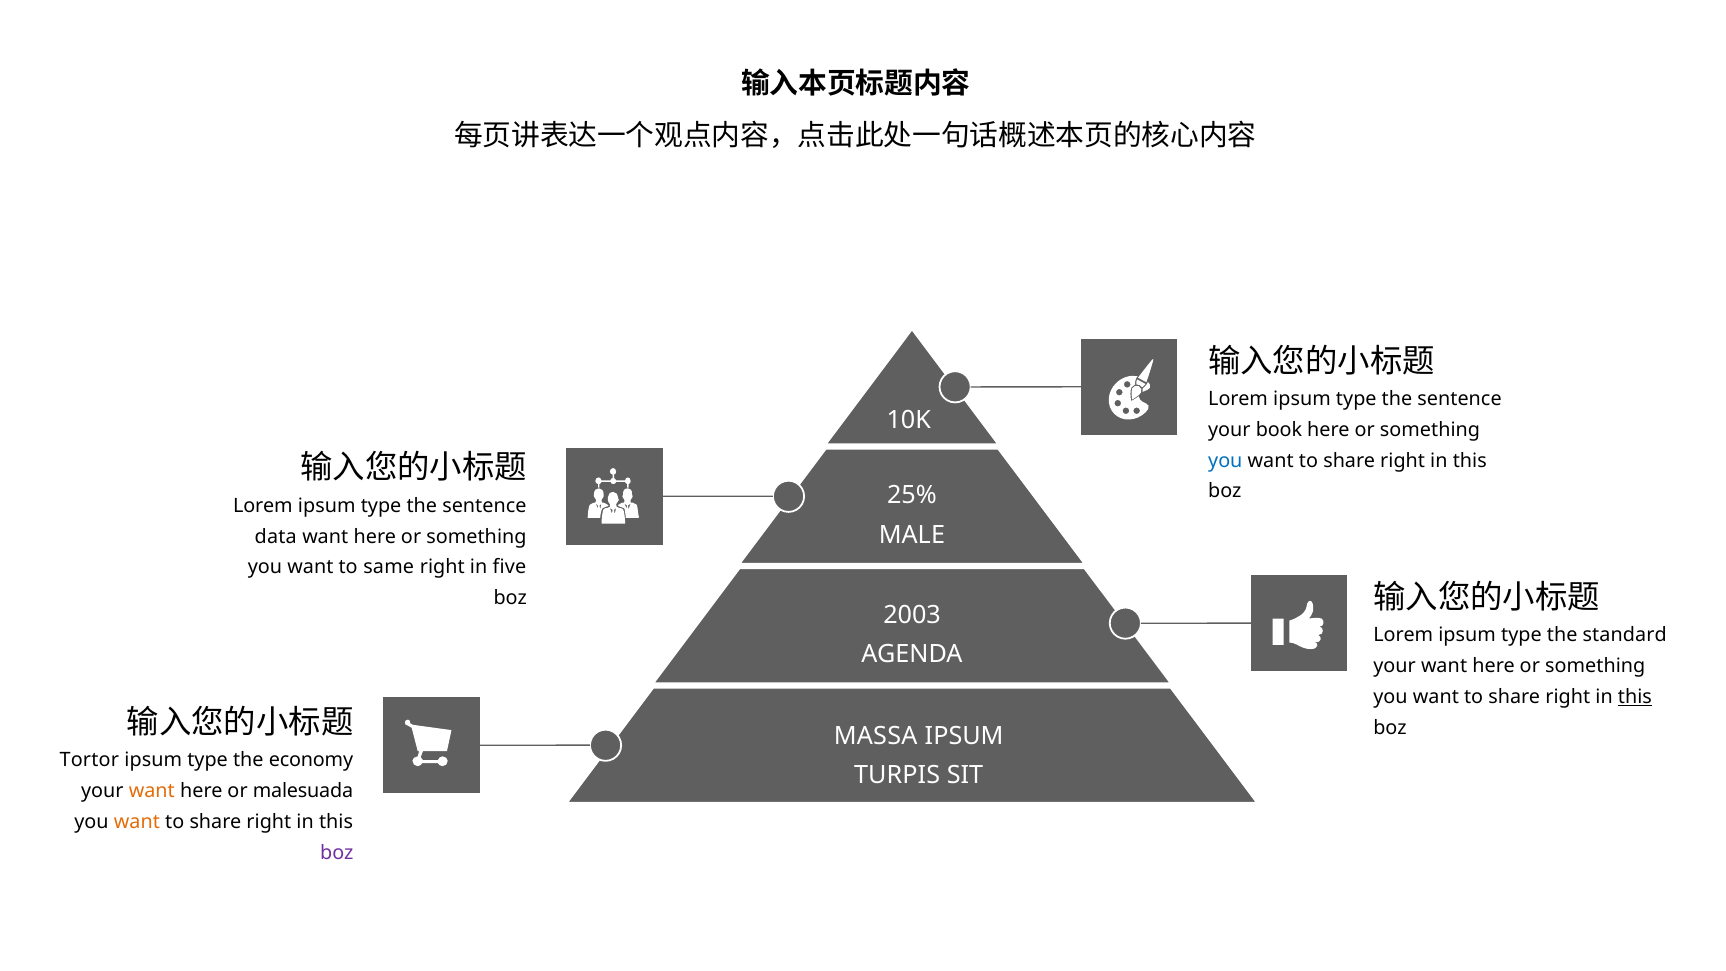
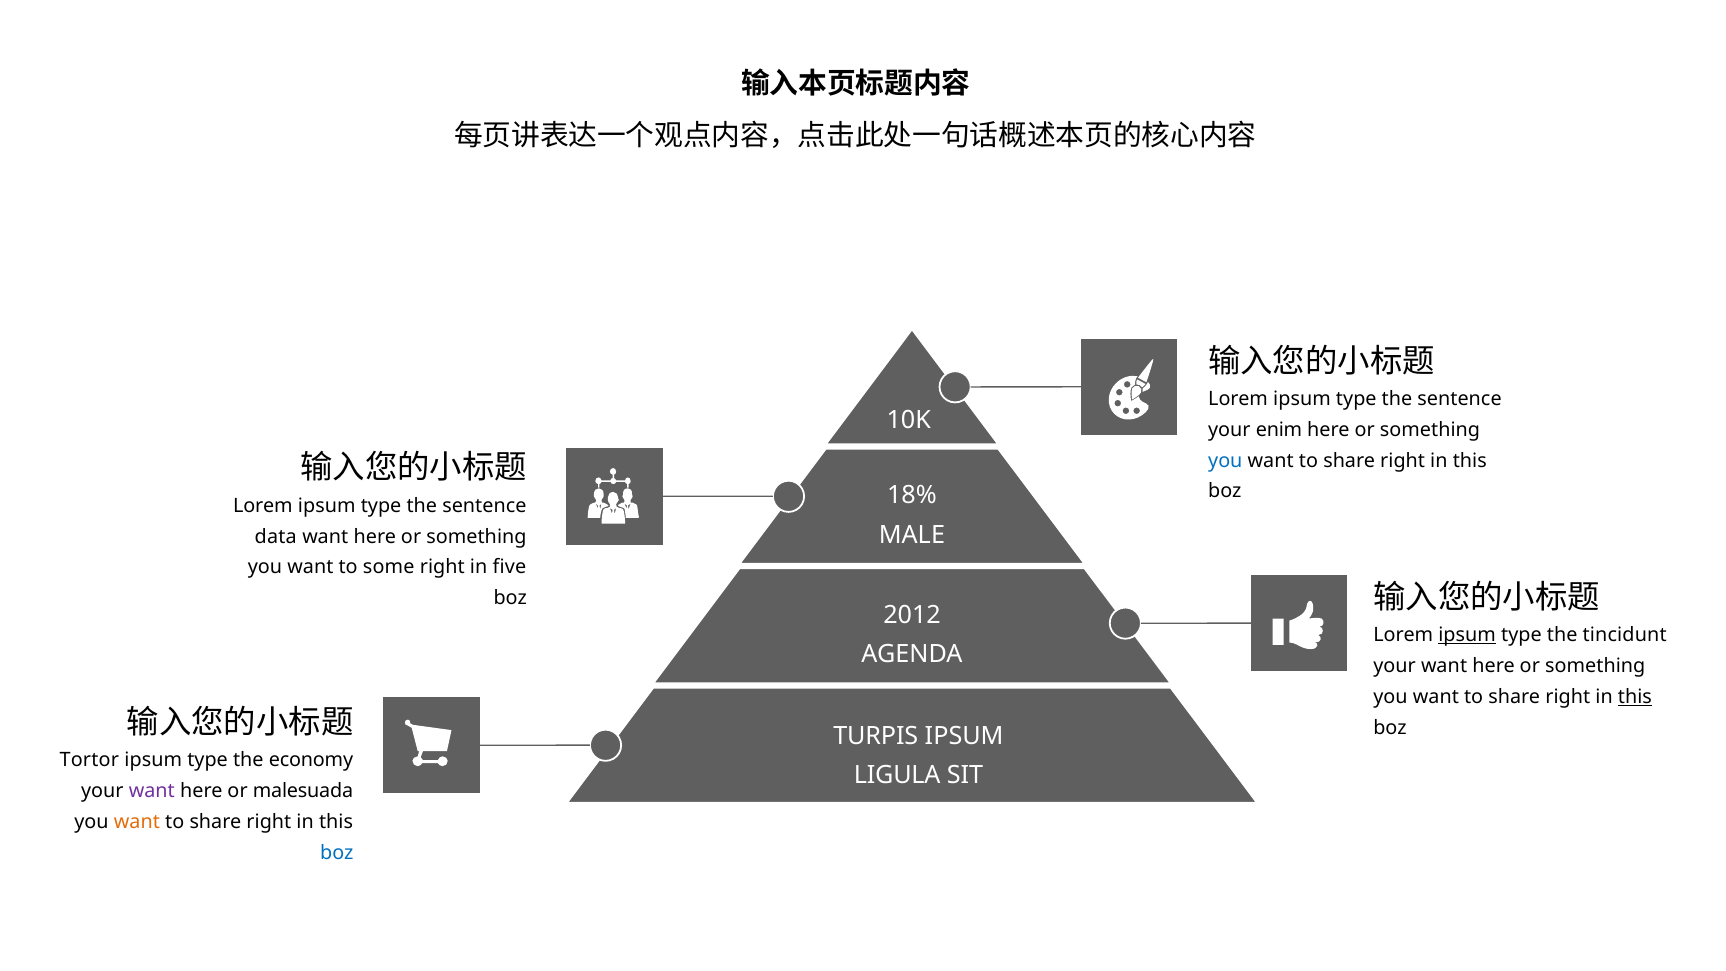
book: book -> enim
25%: 25% -> 18%
same: same -> some
2003: 2003 -> 2012
ipsum at (1467, 635) underline: none -> present
standard: standard -> tincidunt
MASSA: MASSA -> TURPIS
TURPIS: TURPIS -> LIGULA
want at (152, 791) colour: orange -> purple
boz at (337, 852) colour: purple -> blue
